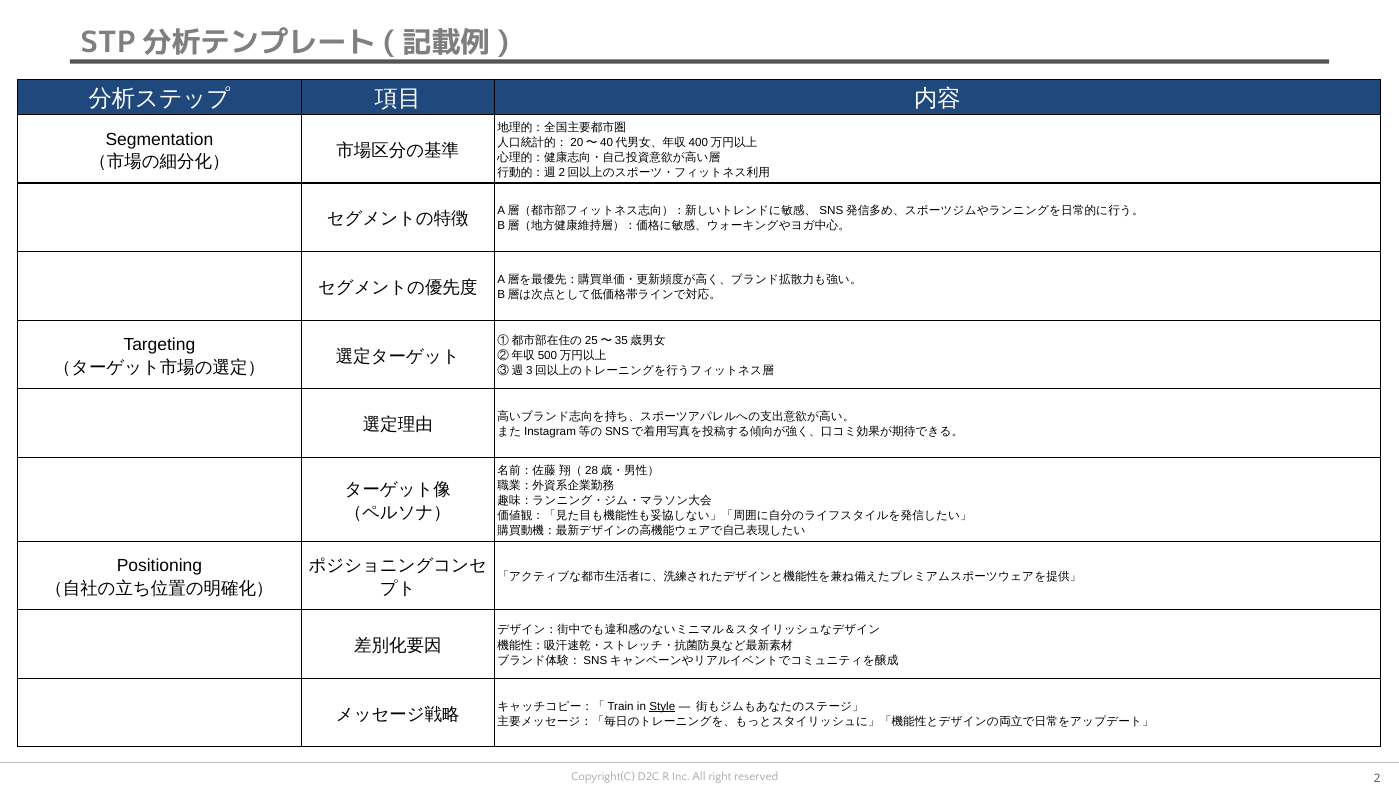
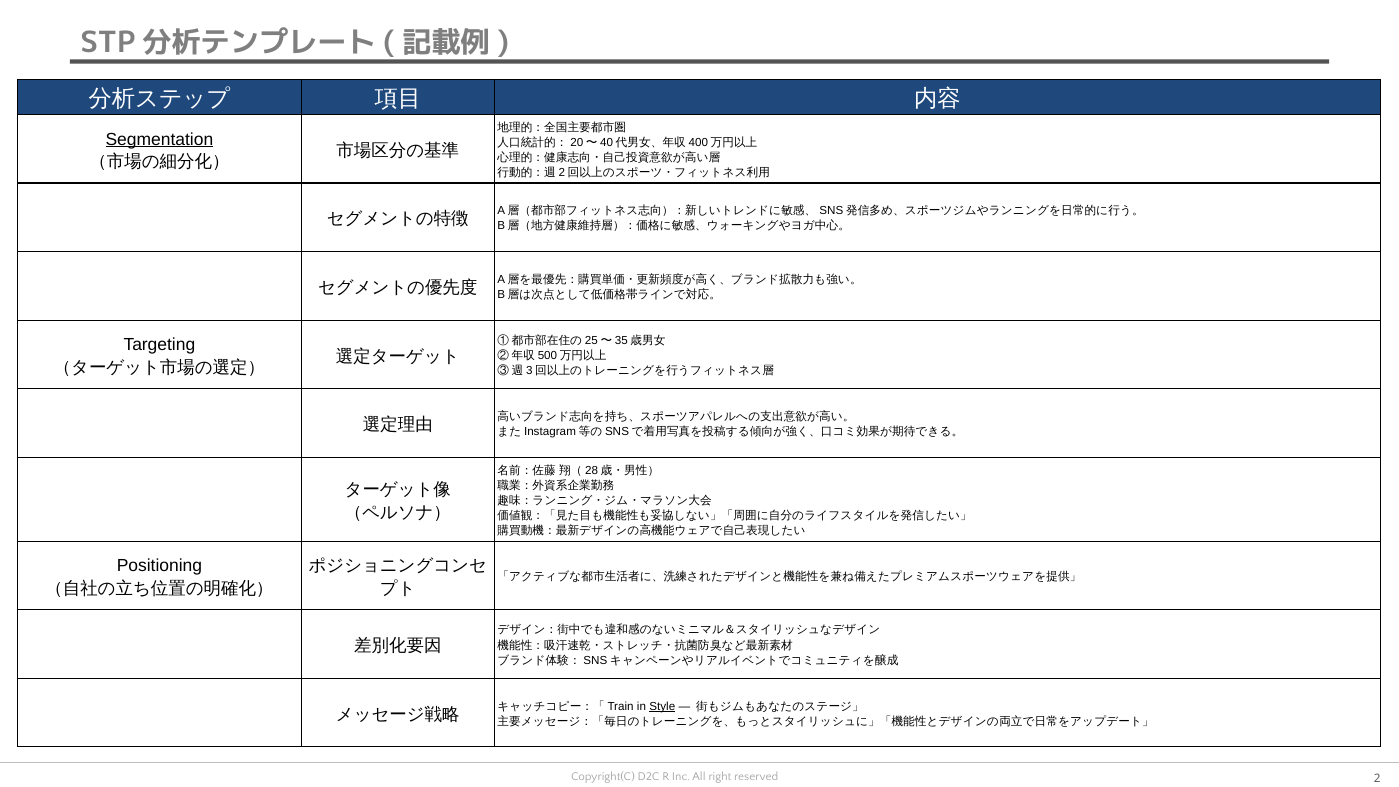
Segmentation underline: none -> present
